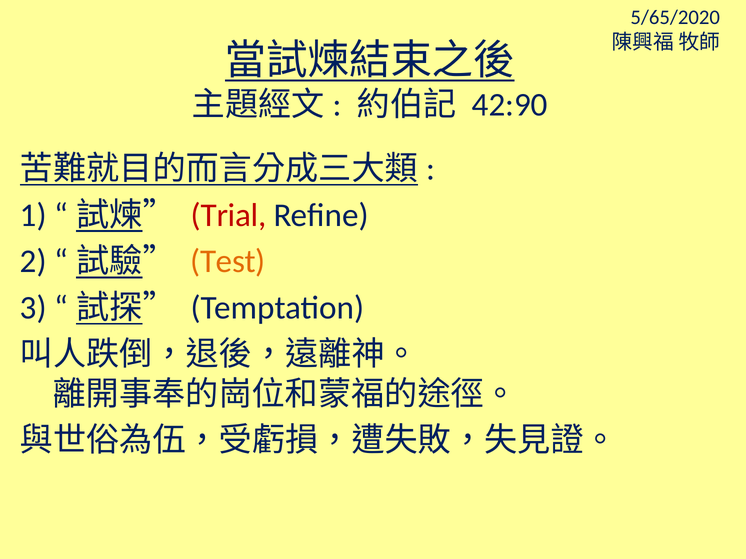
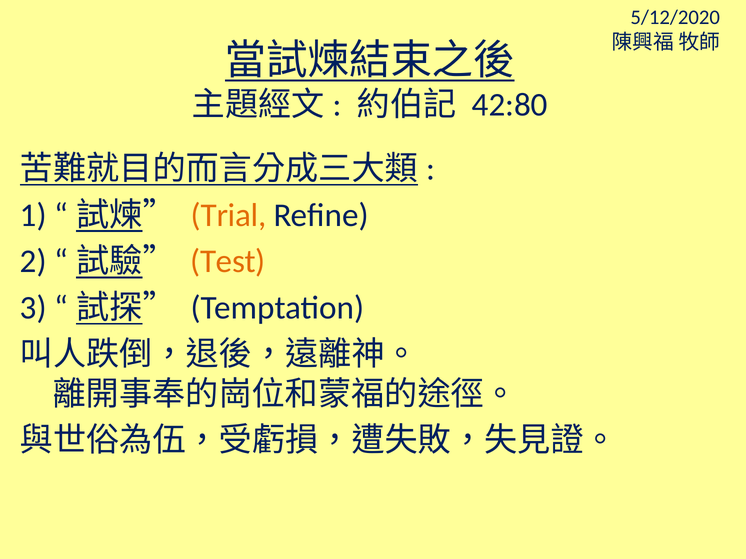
5/65/2020: 5/65/2020 -> 5/12/2020
42:90: 42:90 -> 42:80
Trial colour: red -> orange
